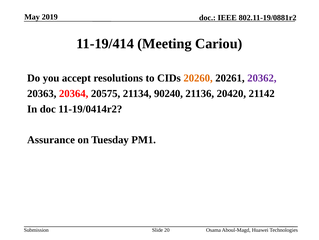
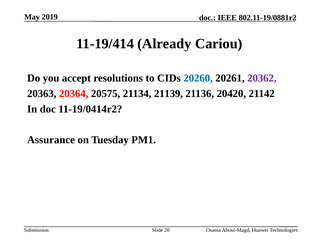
Meeting: Meeting -> Already
20260 colour: orange -> blue
90240: 90240 -> 21139
